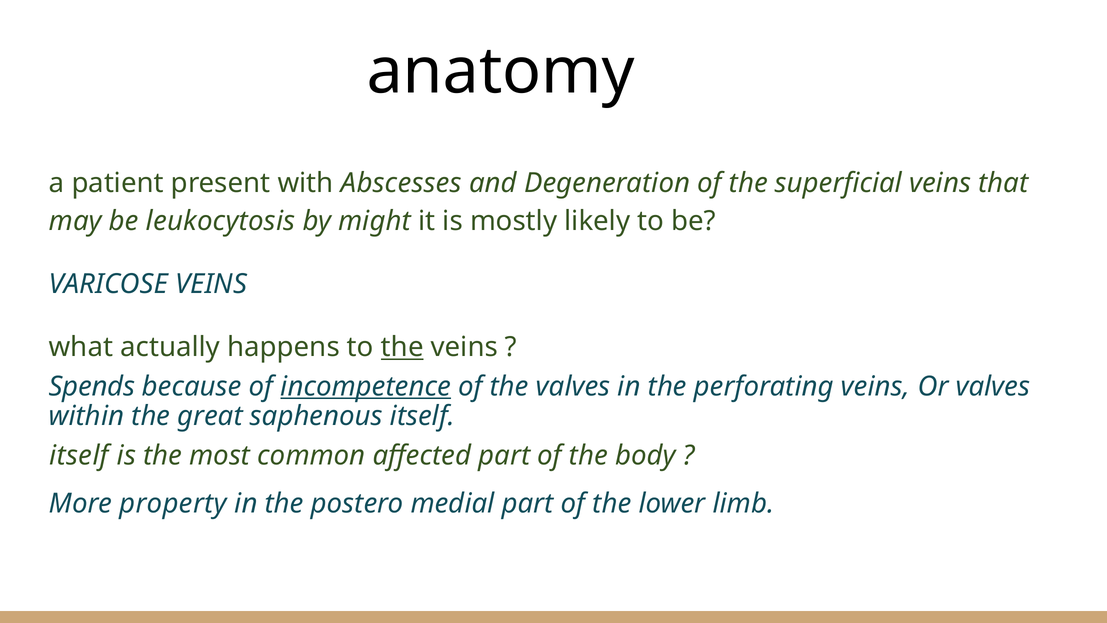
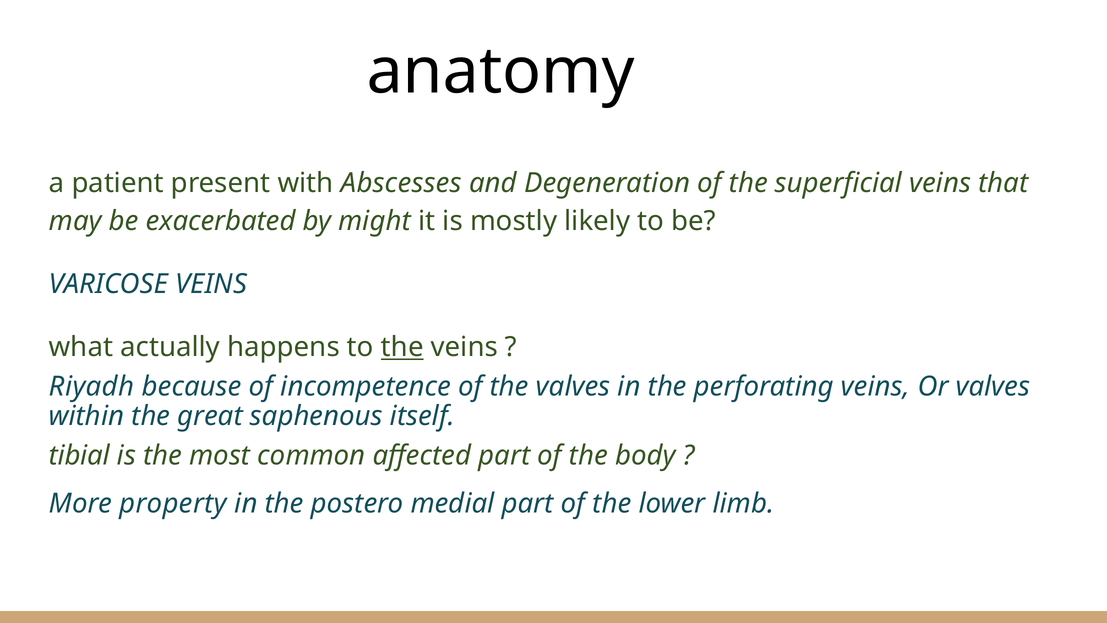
leukocytosis: leukocytosis -> exacerbated
Spends: Spends -> Riyadh
incompetence underline: present -> none
itself at (79, 455): itself -> tibial
